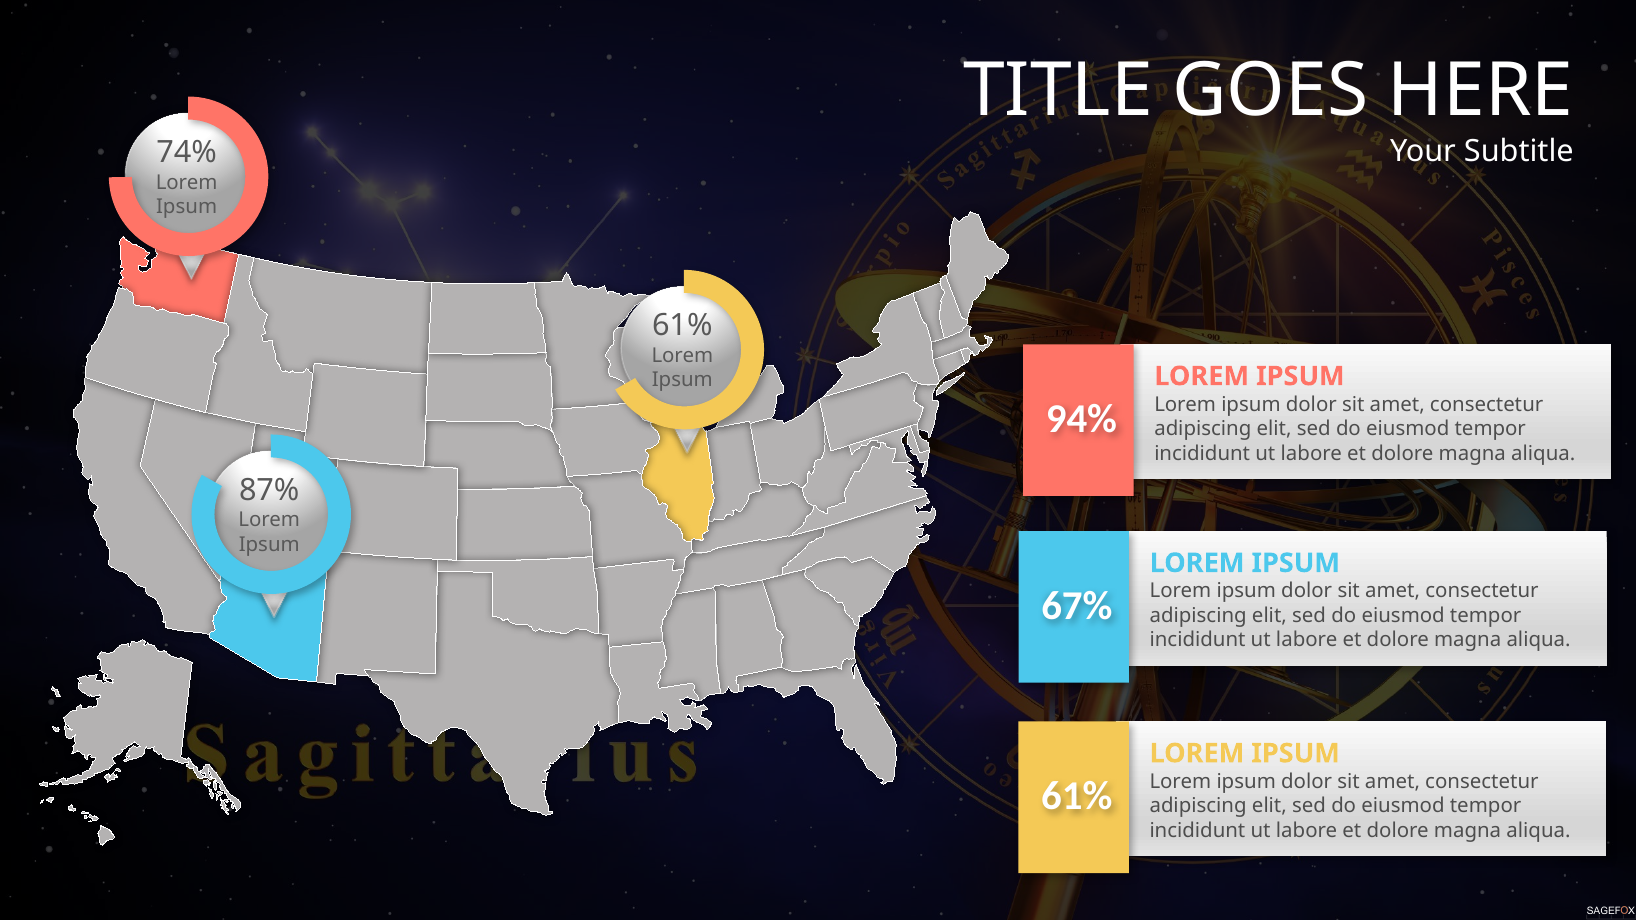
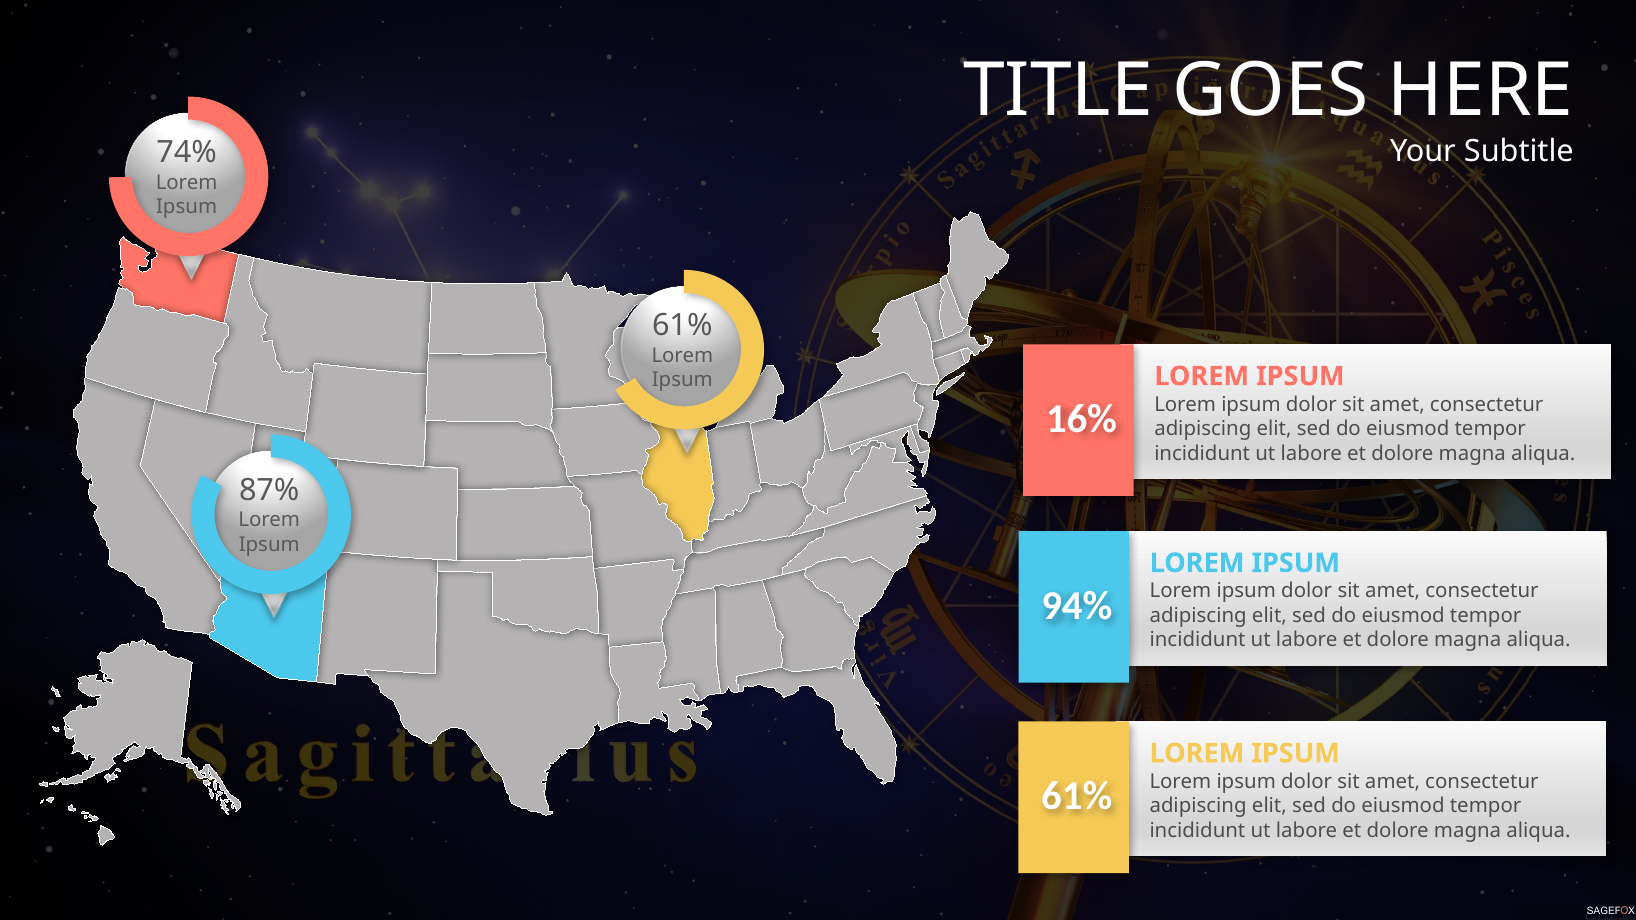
94%: 94% -> 16%
67%: 67% -> 94%
